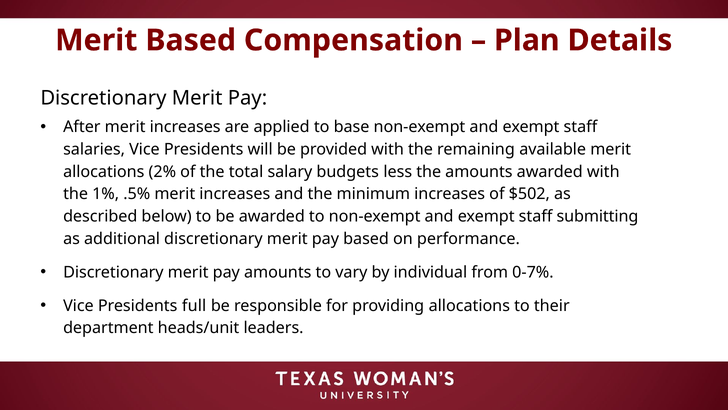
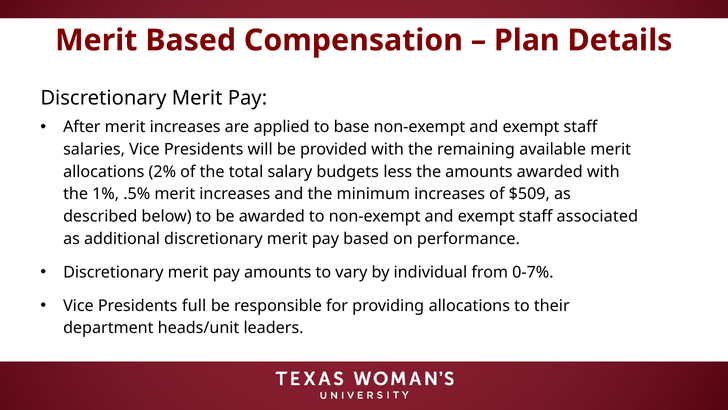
$502: $502 -> $509
submitting: submitting -> associated
